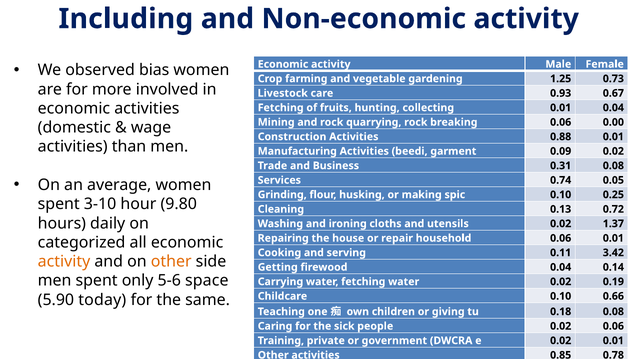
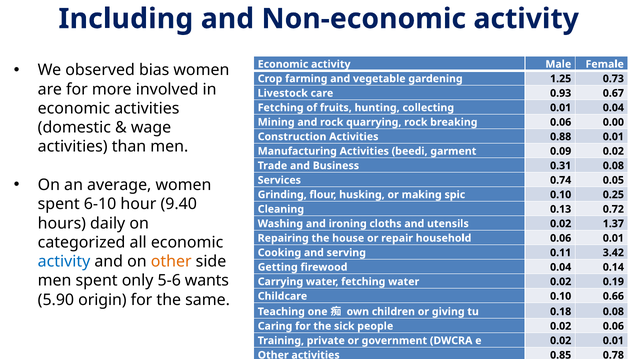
3-10: 3-10 -> 6-10
9.80: 9.80 -> 9.40
activity at (64, 261) colour: orange -> blue
space: space -> wants
today: today -> origin
